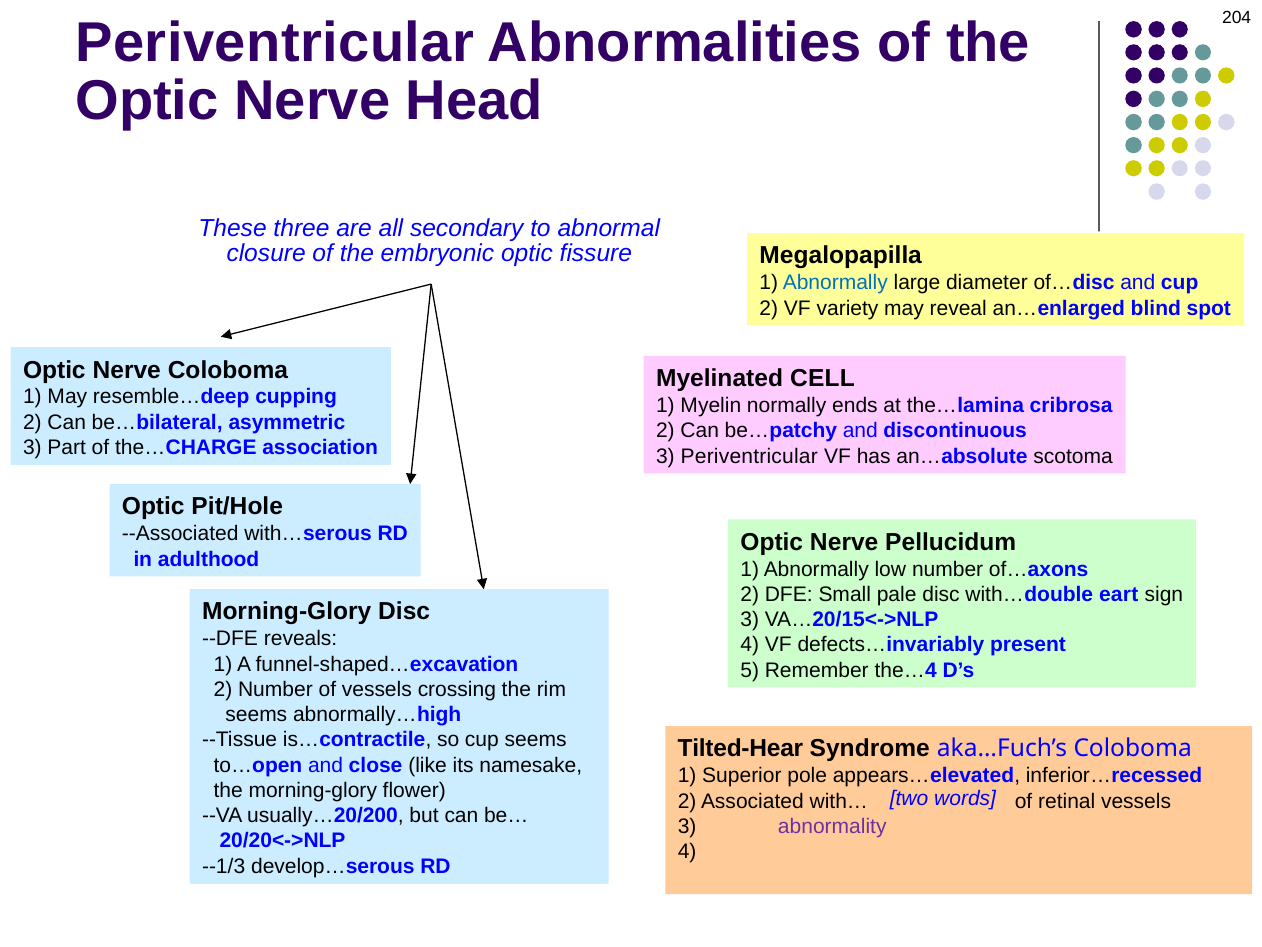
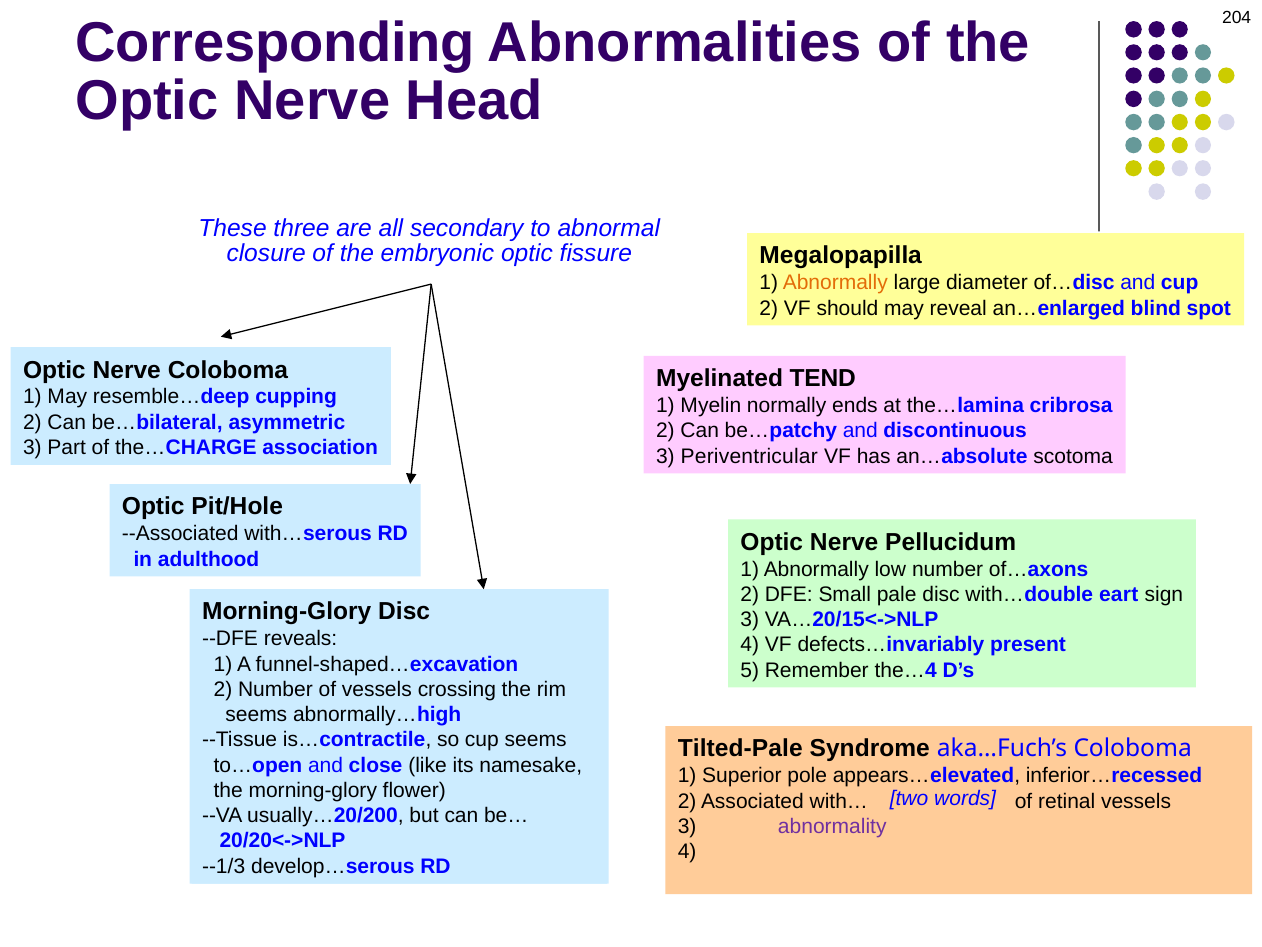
Periventricular at (275, 43): Periventricular -> Corresponding
Abnormally at (835, 283) colour: blue -> orange
variety: variety -> should
CELL: CELL -> TEND
Tilted-Hear: Tilted-Hear -> Tilted-Pale
